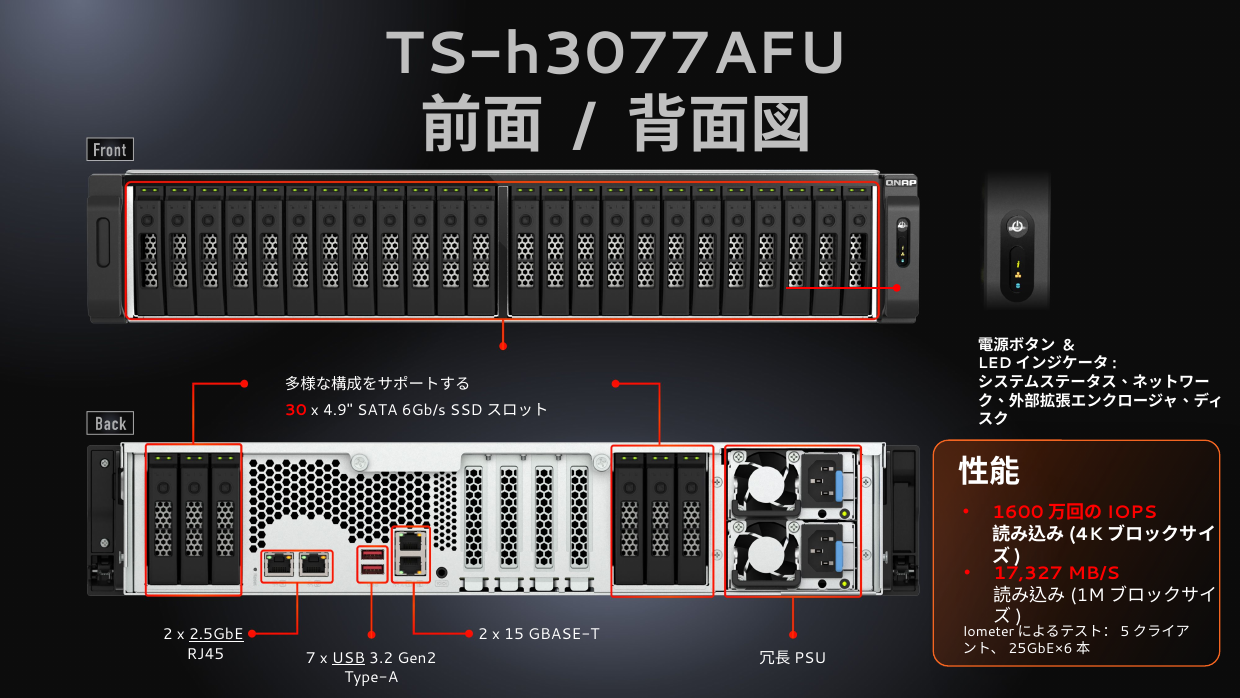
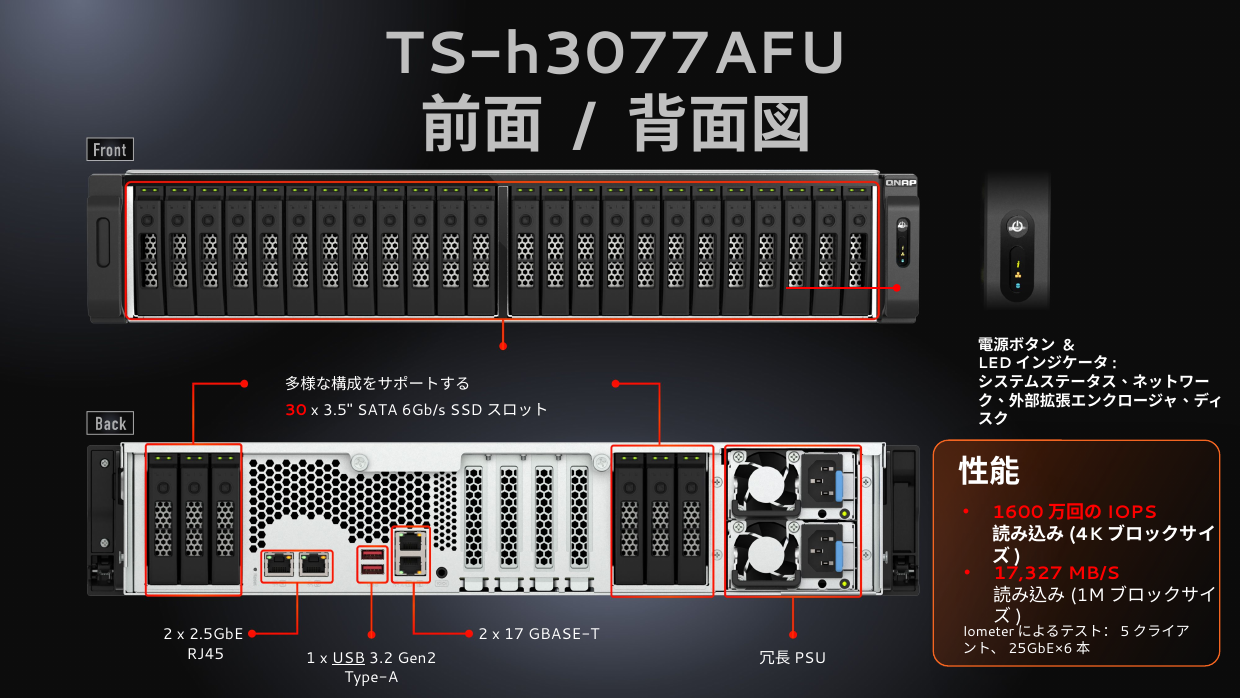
4.9: 4.9 -> 3.5
2.5GbE underline: present -> none
15: 15 -> 17
7: 7 -> 1
